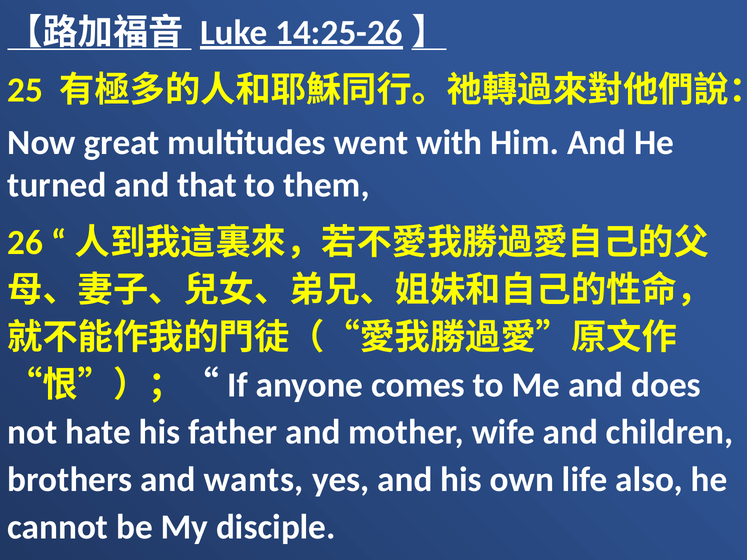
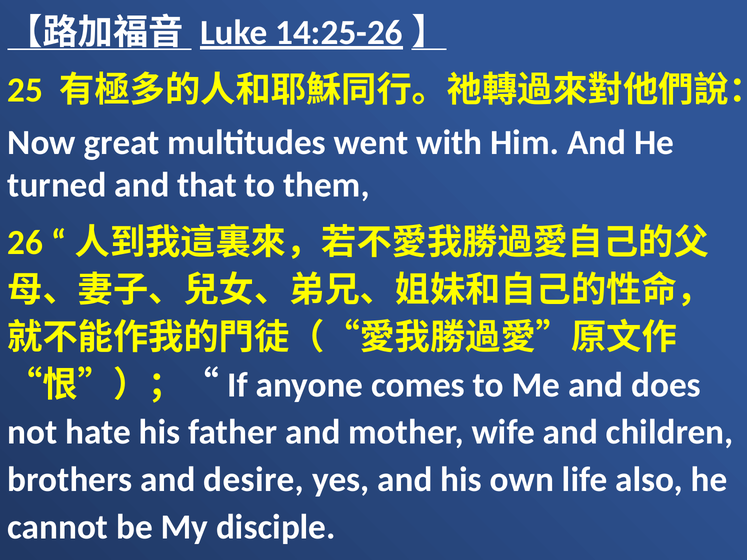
wants: wants -> desire
